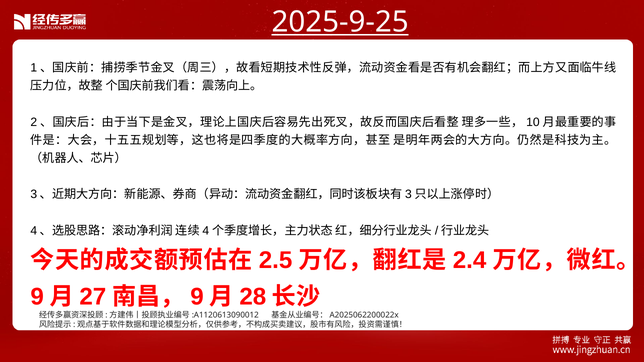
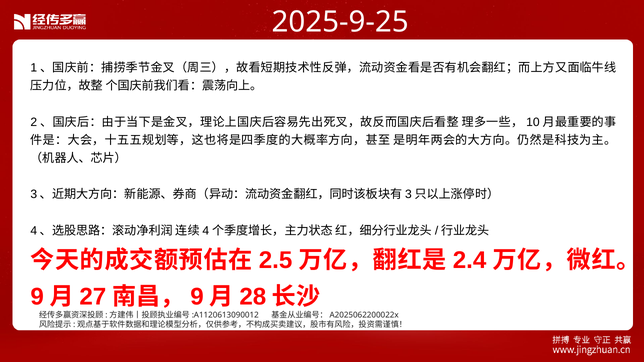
2025-9-25 underline: present -> none
